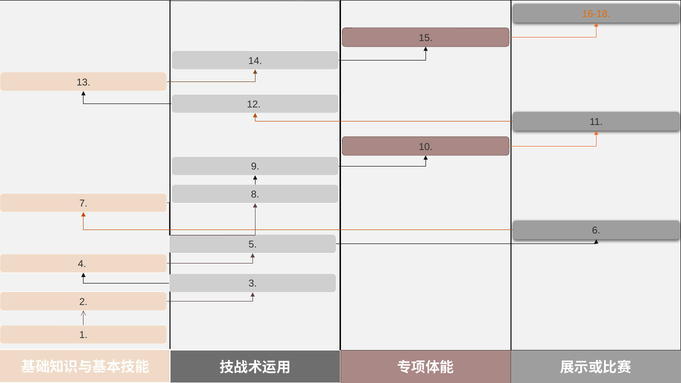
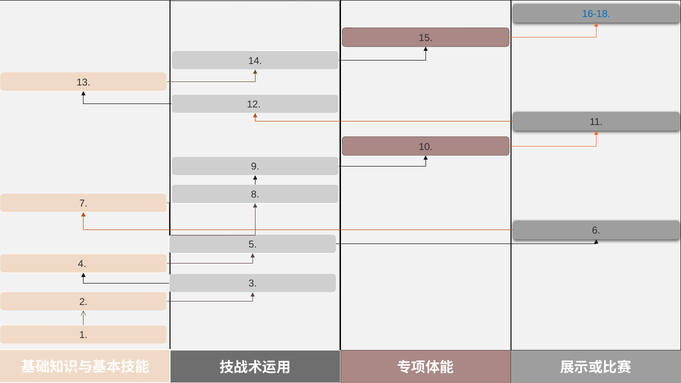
16-18 colour: orange -> blue
